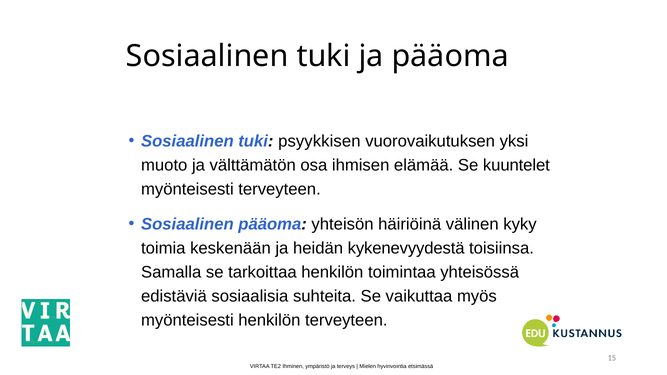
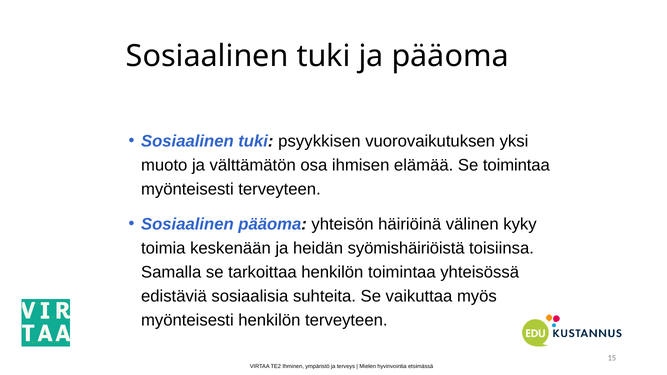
Se kuuntelet: kuuntelet -> toimintaa
kykenevyydestä: kykenevyydestä -> syömishäiriöistä
